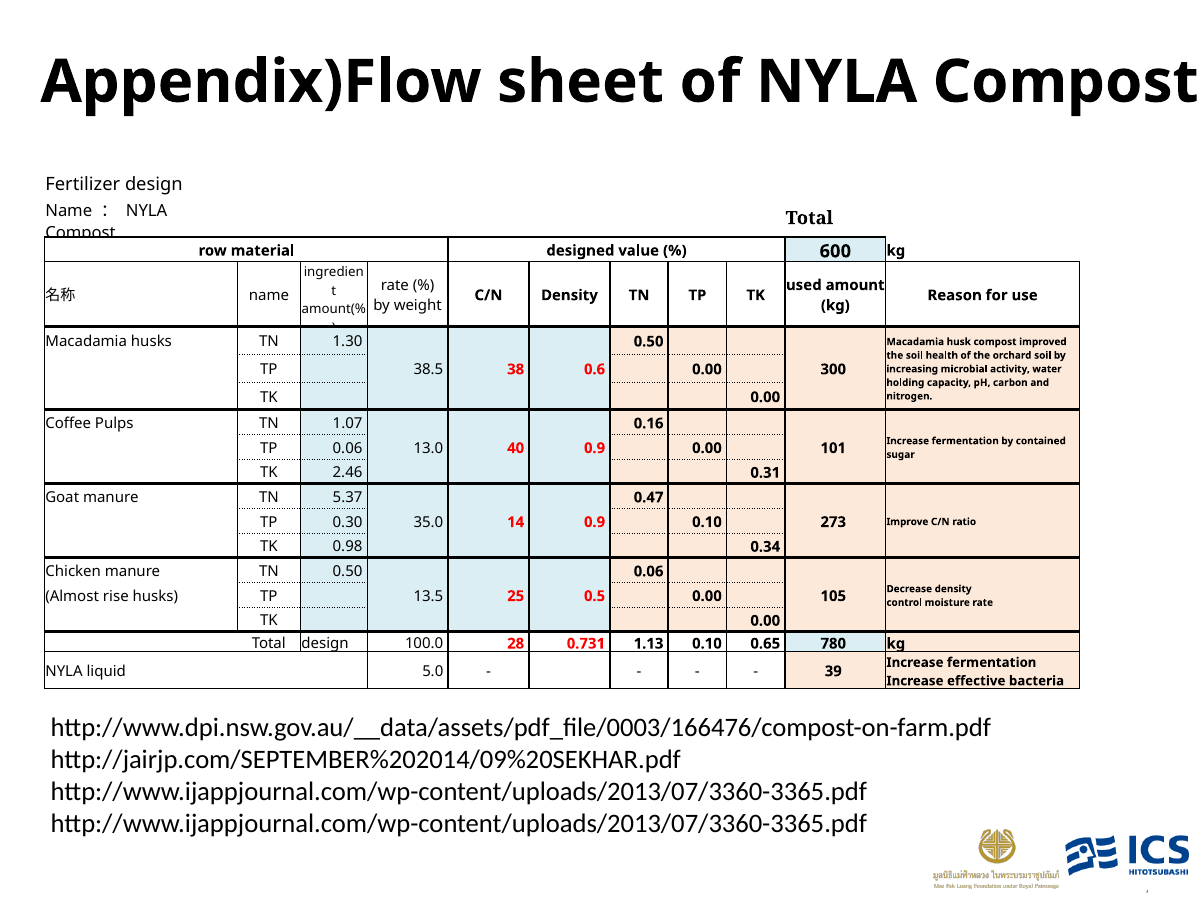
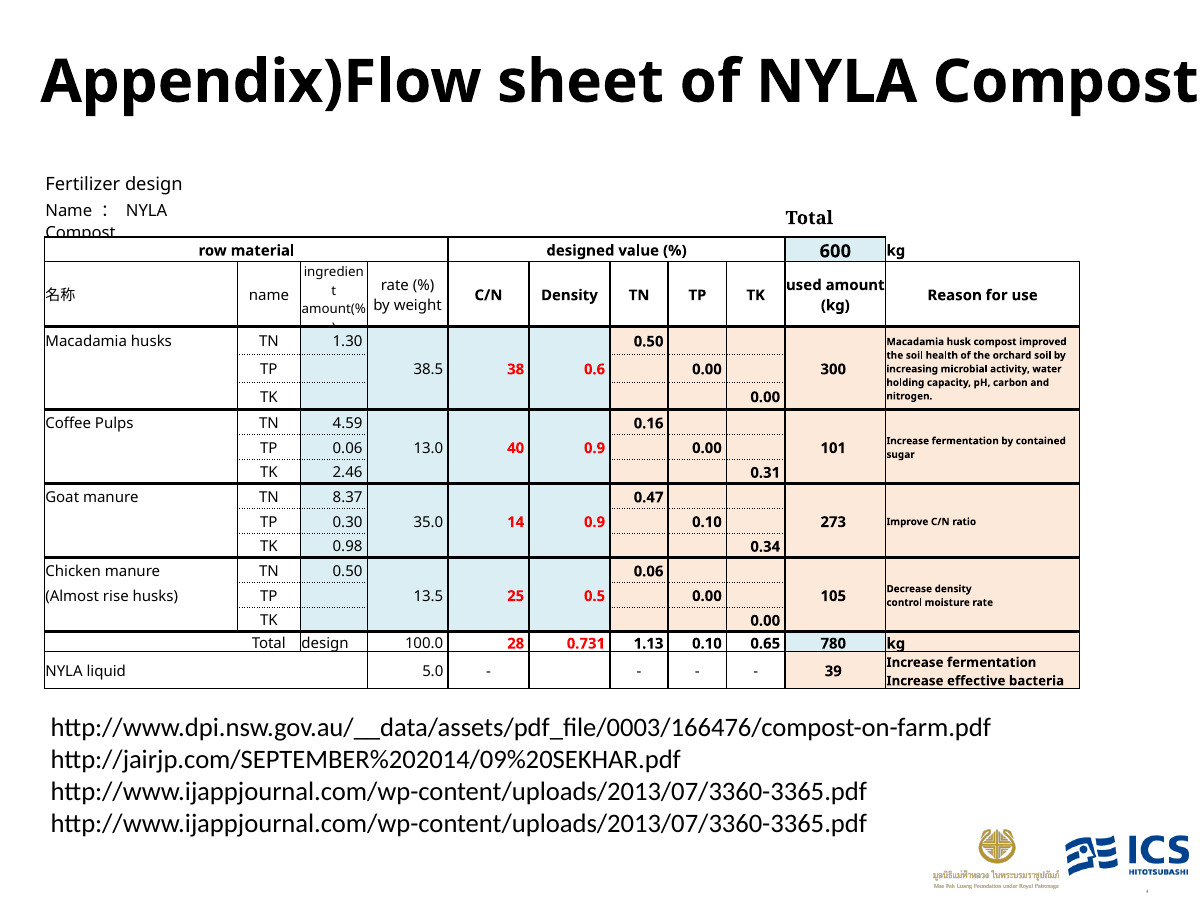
1.07: 1.07 -> 4.59
5.37: 5.37 -> 8.37
